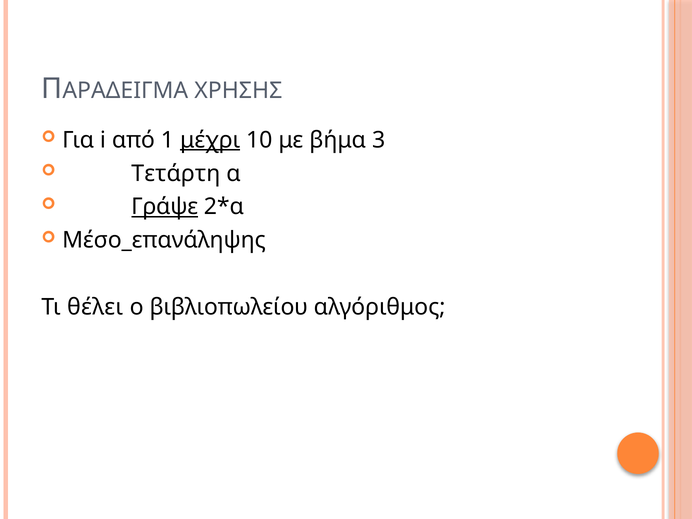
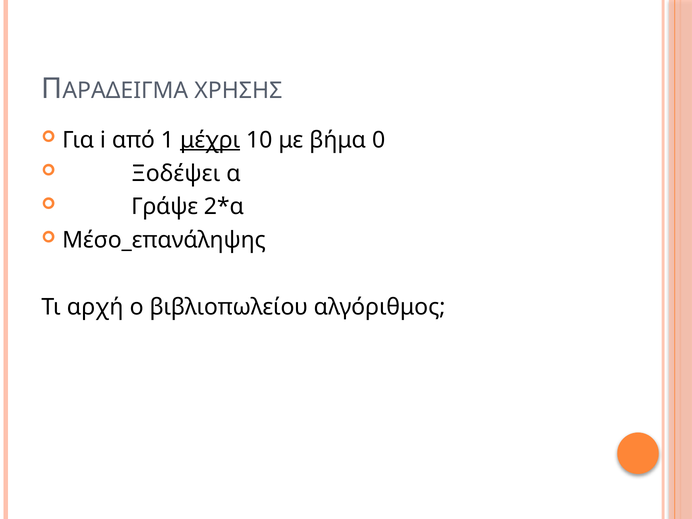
3: 3 -> 0
Τετάρτη: Τετάρτη -> Ξοδέψει
Γράψε underline: present -> none
θέλει: θέλει -> αρχή
